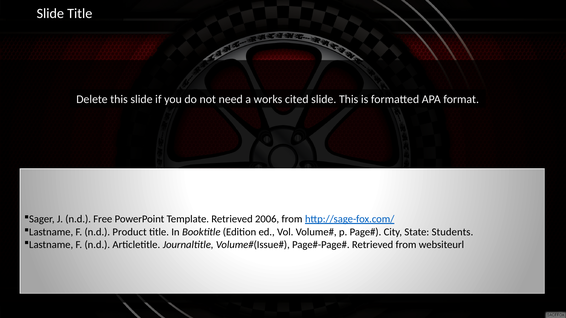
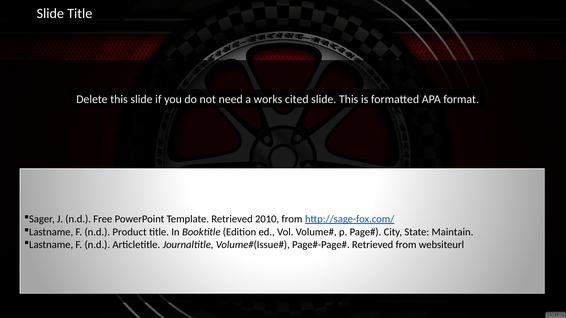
2006: 2006 -> 2010
Students: Students -> Maintain
